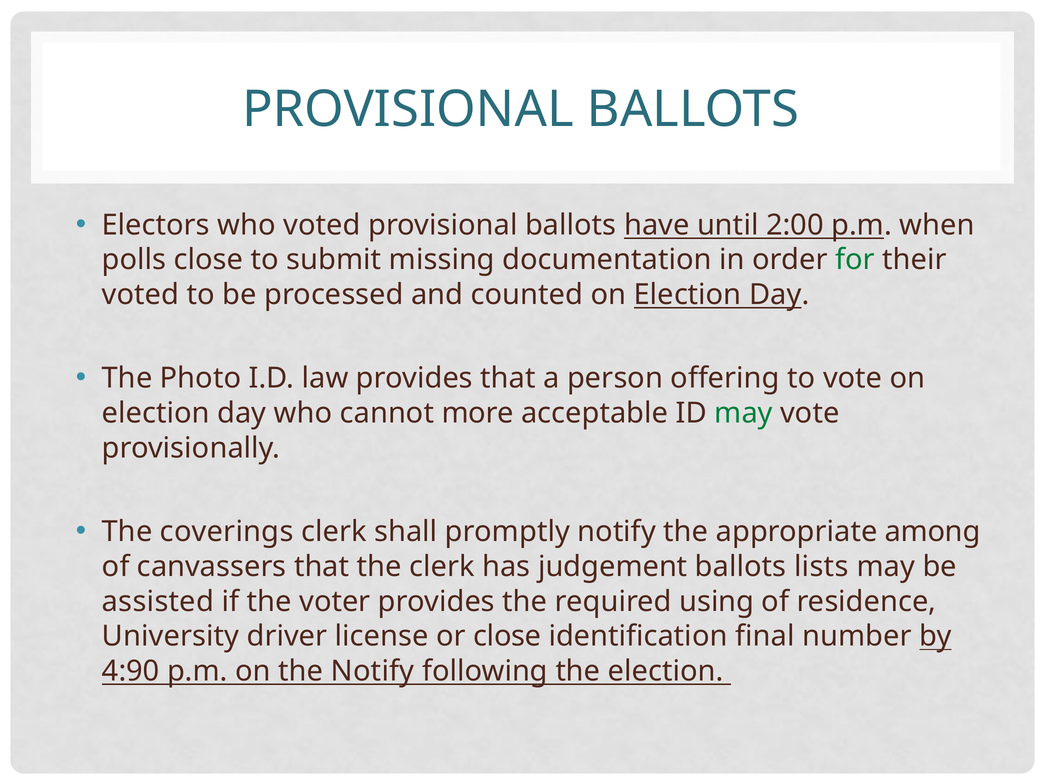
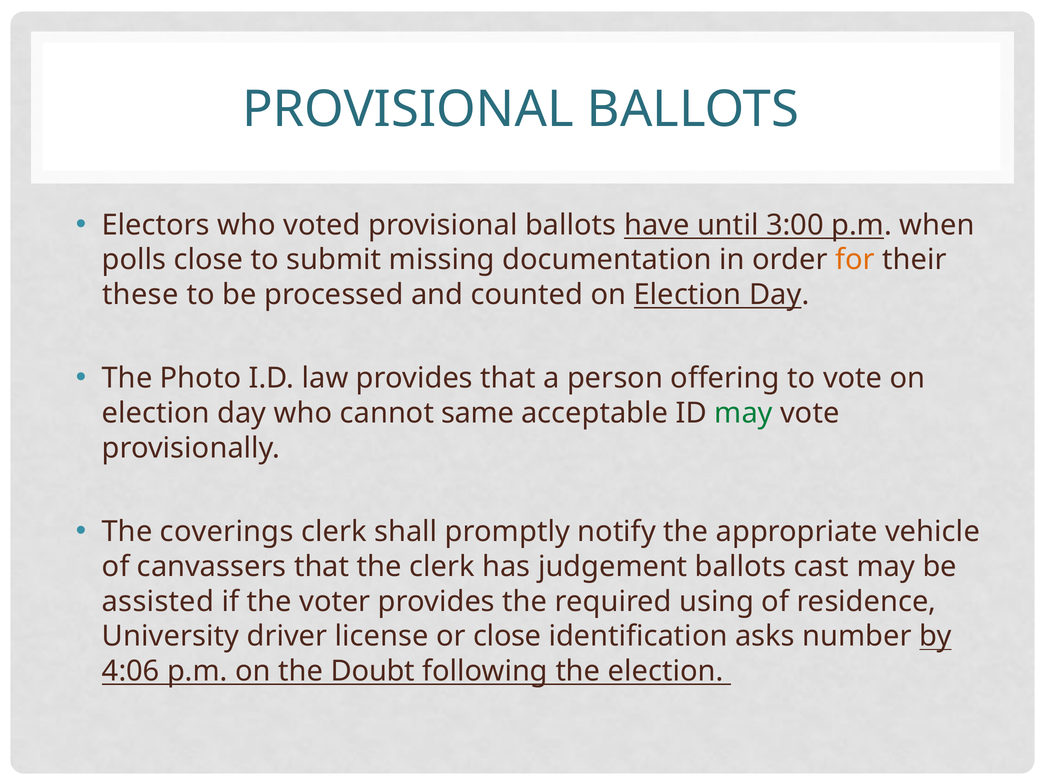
2:00: 2:00 -> 3:00
for colour: green -> orange
voted at (140, 295): voted -> these
more: more -> same
among: among -> vehicle
lists: lists -> cast
final: final -> asks
4:90: 4:90 -> 4:06
the Notify: Notify -> Doubt
